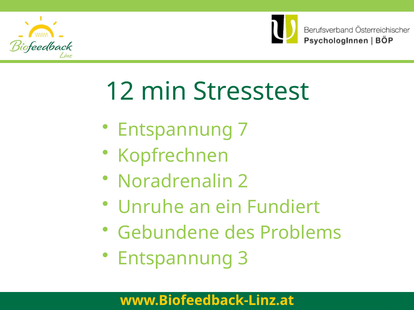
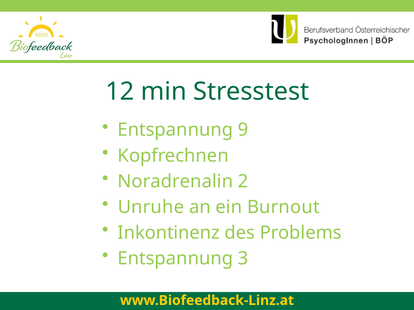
7: 7 -> 9
Fundiert: Fundiert -> Burnout
Gebundene: Gebundene -> Inkontinenz
